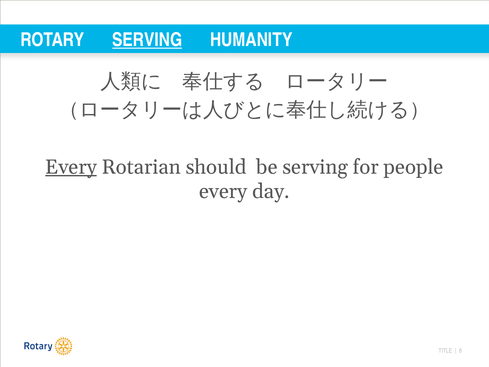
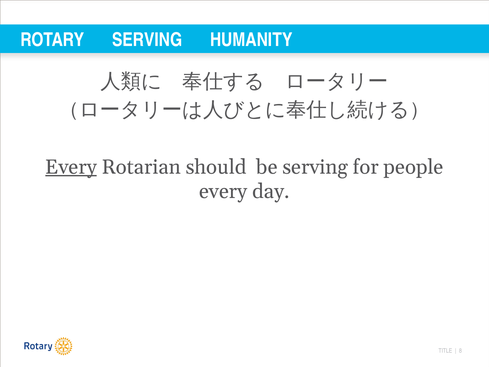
SERVING at (147, 40) underline: present -> none
